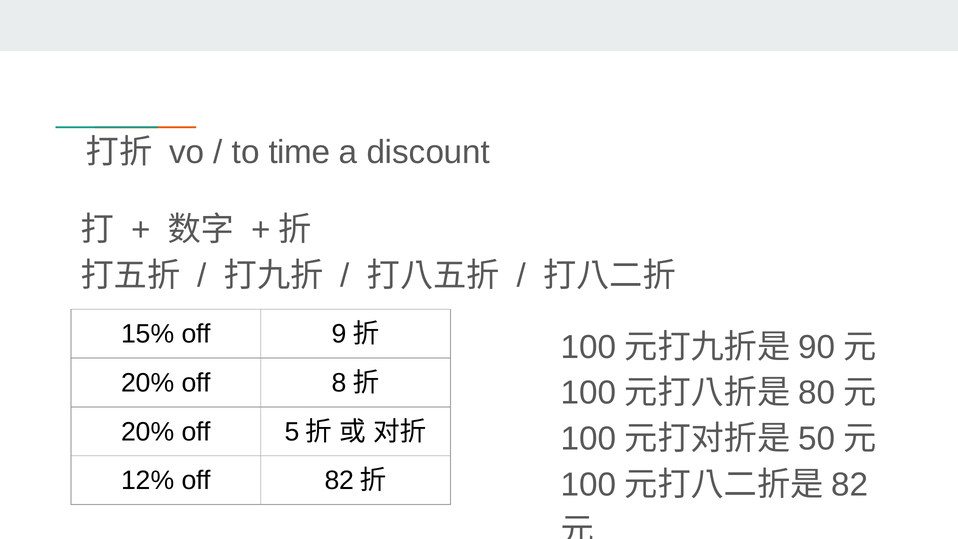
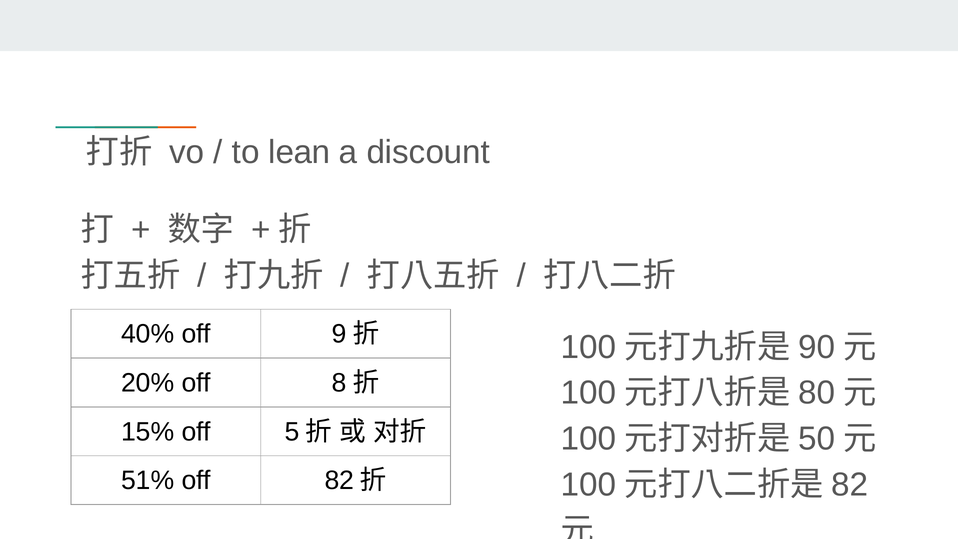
time: time -> lean
15%: 15% -> 40%
20% at (148, 432): 20% -> 15%
12%: 12% -> 51%
